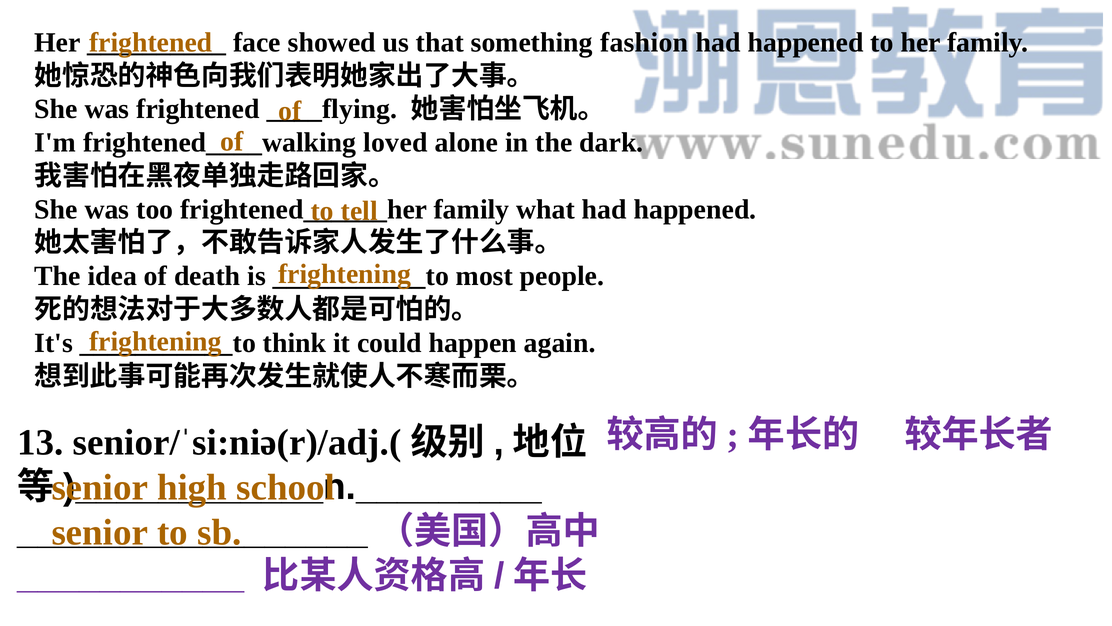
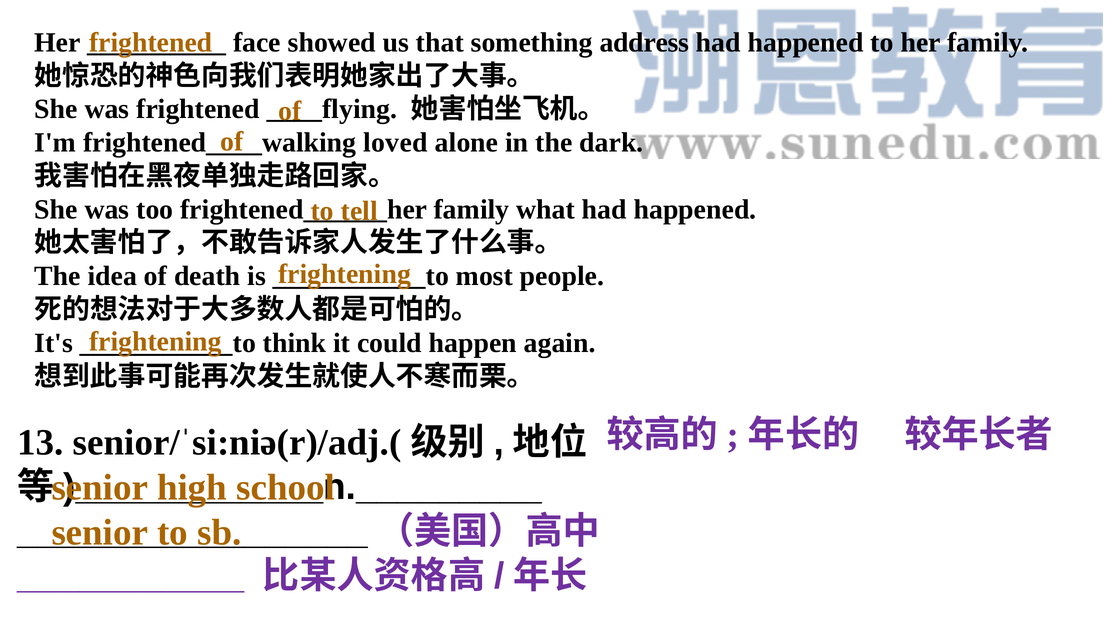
fashion: fashion -> address
